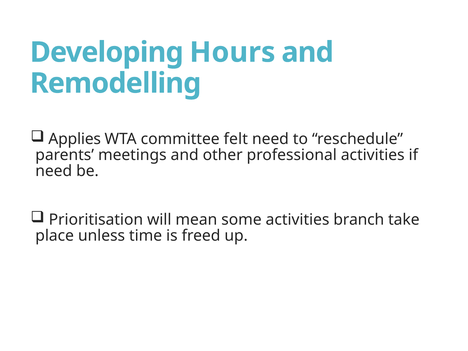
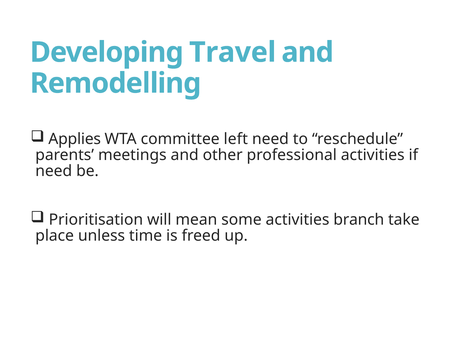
Hours: Hours -> Travel
felt: felt -> left
